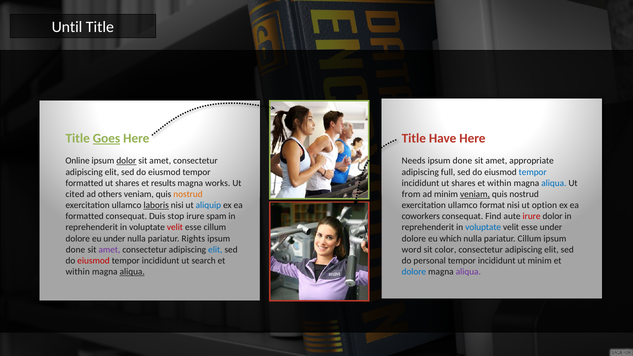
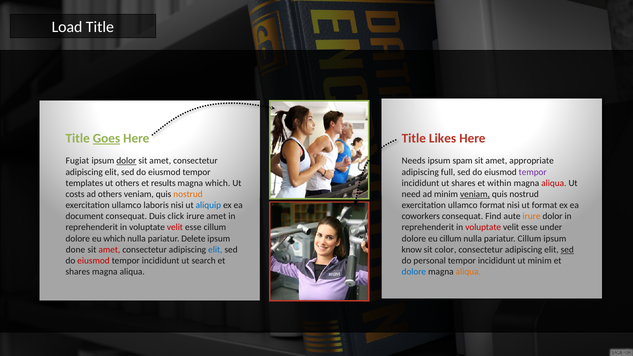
Until: Until -> Load
Have: Have -> Likes
Online: Online -> Fugiat
done at (462, 161): done -> spam
tempor at (533, 172) colour: blue -> purple
formatted at (84, 183): formatted -> templates
shares at (127, 183): shares -> others
magna works: works -> which
aliqua at (554, 183) colour: blue -> red
cited: cited -> costs
from: from -> need
laboris underline: present -> none
ut option: option -> format
formatted at (85, 216): formatted -> document
stop: stop -> click
irure spam: spam -> amet
irure at (532, 216) colour: red -> orange
voluptate at (483, 227) colour: blue -> red
eu under: under -> which
Rights: Rights -> Delete
eu which: which -> cillum
amet at (109, 250) colour: purple -> red
word: word -> know
sed at (567, 250) underline: none -> present
within at (78, 272): within -> shares
aliqua at (132, 272) underline: present -> none
aliqua at (468, 272) colour: purple -> orange
